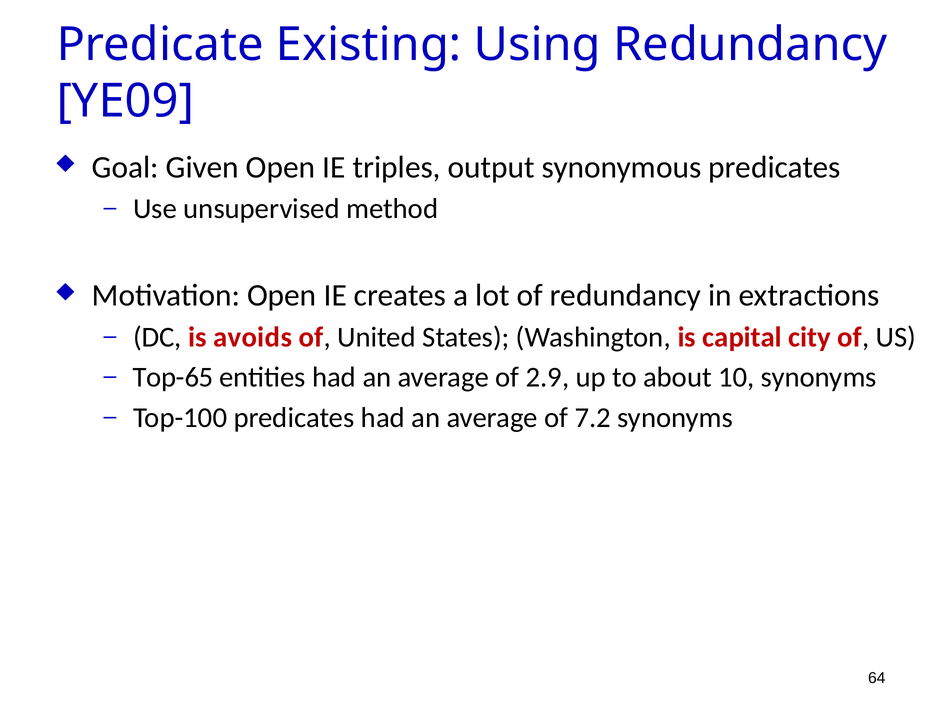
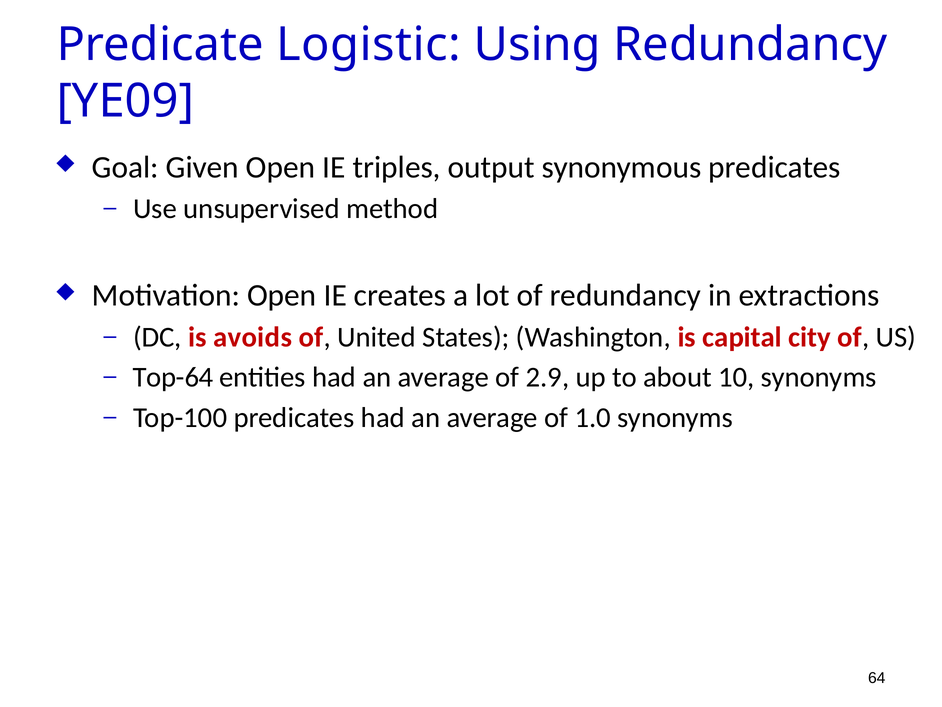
Existing: Existing -> Logistic
Top-65: Top-65 -> Top-64
7.2: 7.2 -> 1.0
